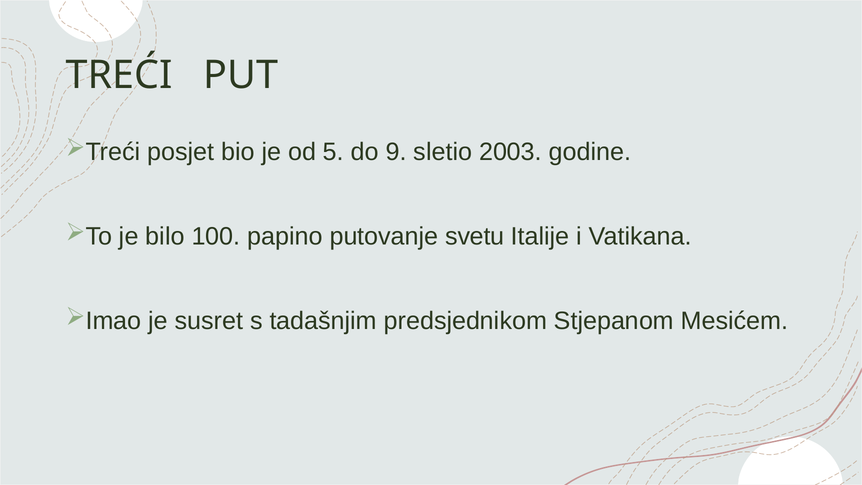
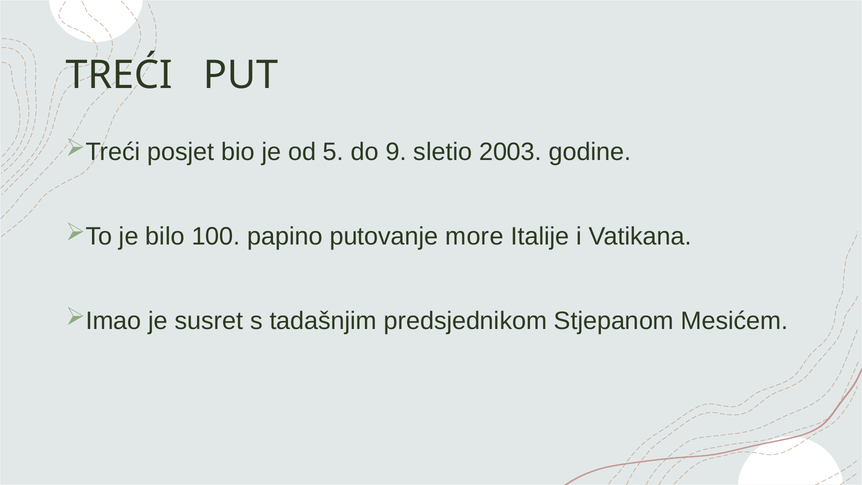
svetu: svetu -> more
